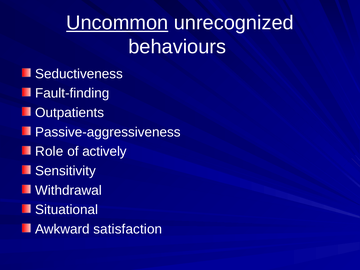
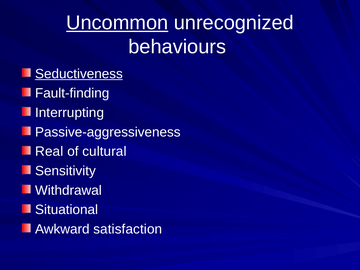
Seductiveness underline: none -> present
Outpatients: Outpatients -> Interrupting
Role: Role -> Real
actively: actively -> cultural
